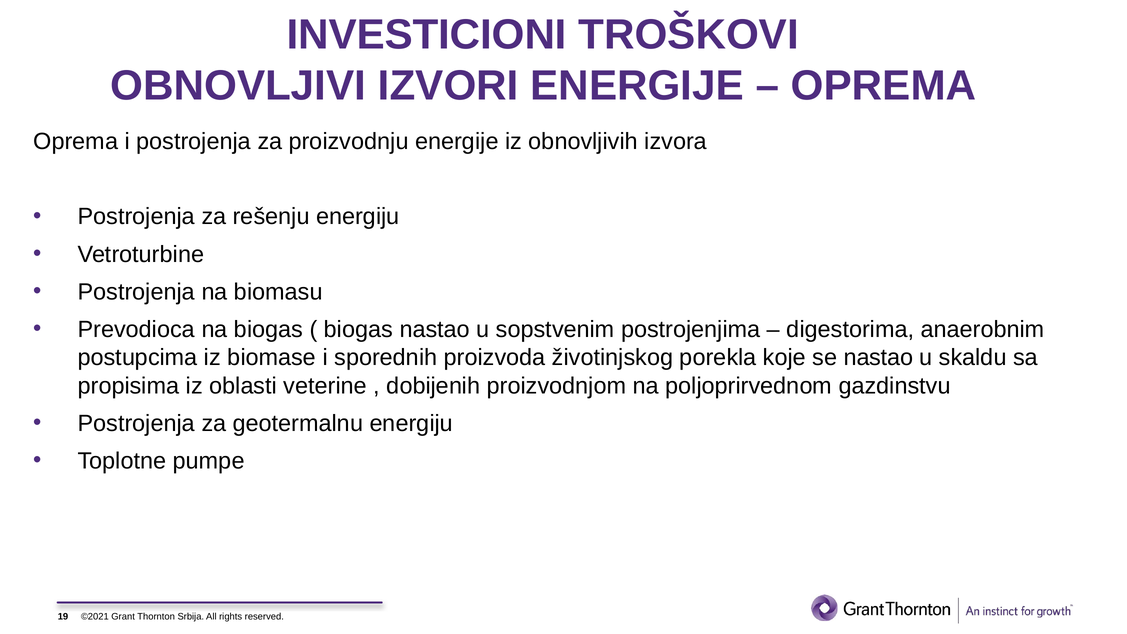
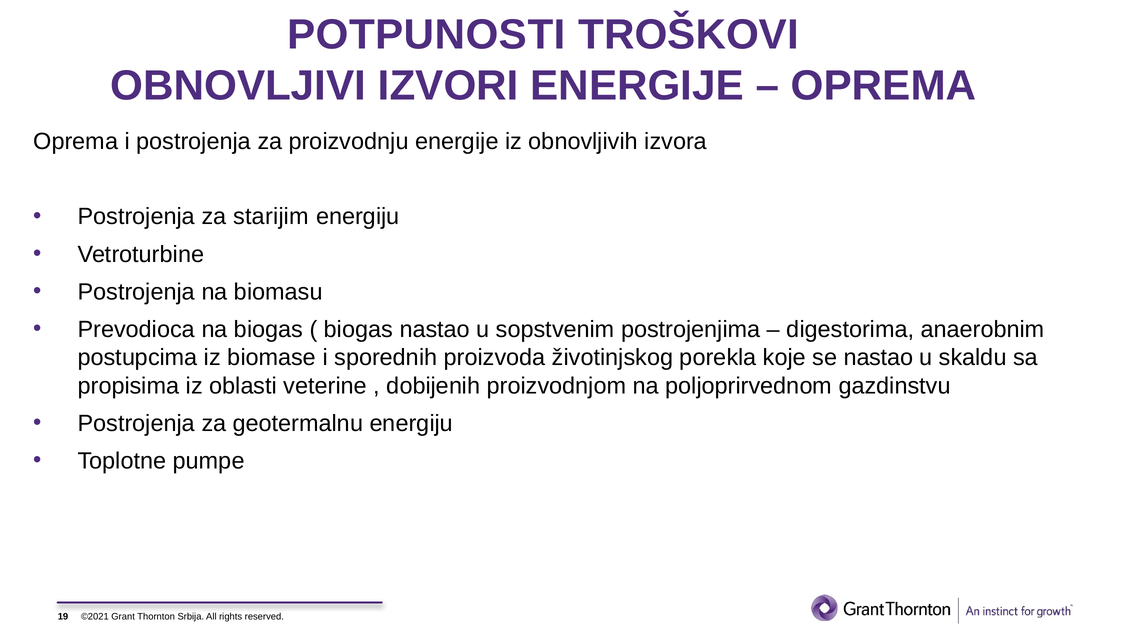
INVESTICIONI: INVESTICIONI -> POTPUNOSTI
rešenju: rešenju -> starijim
